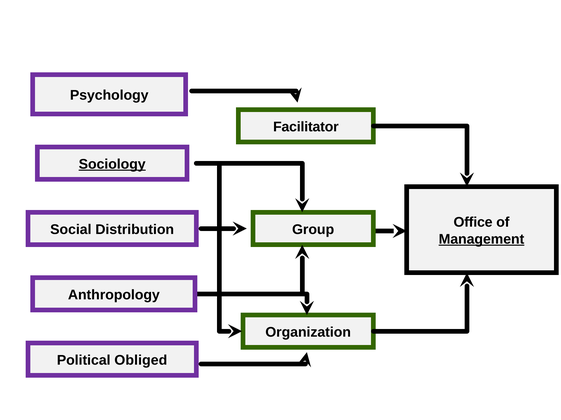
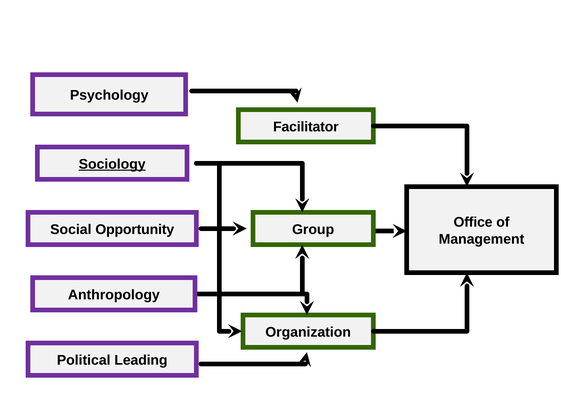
Distribution: Distribution -> Opportunity
Management underline: present -> none
Obliged: Obliged -> Leading
